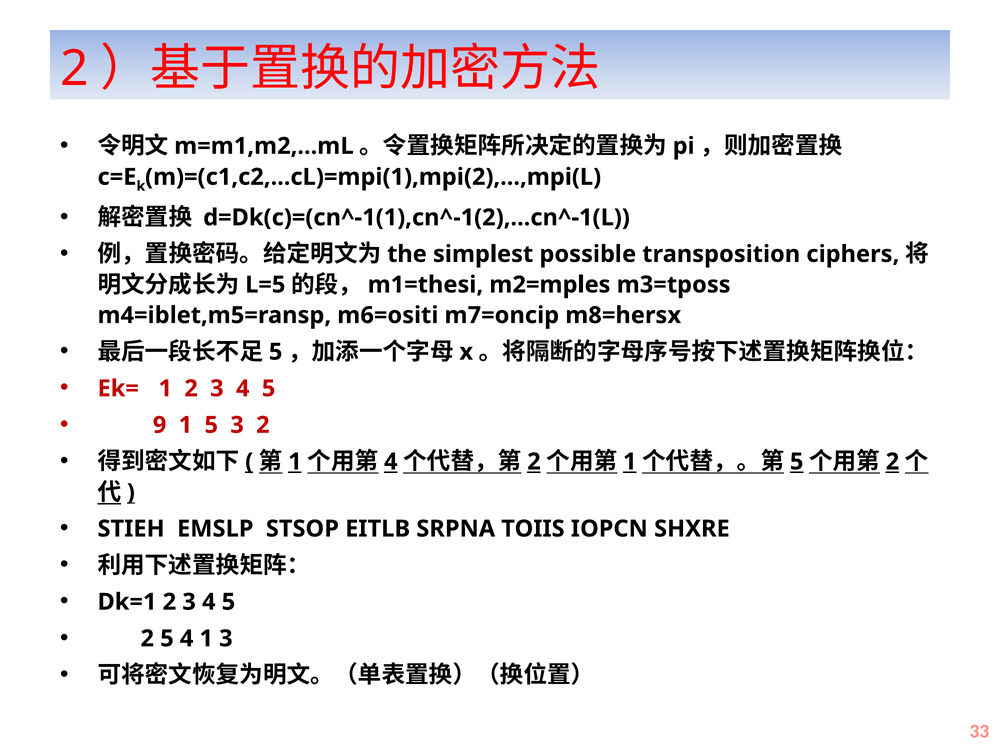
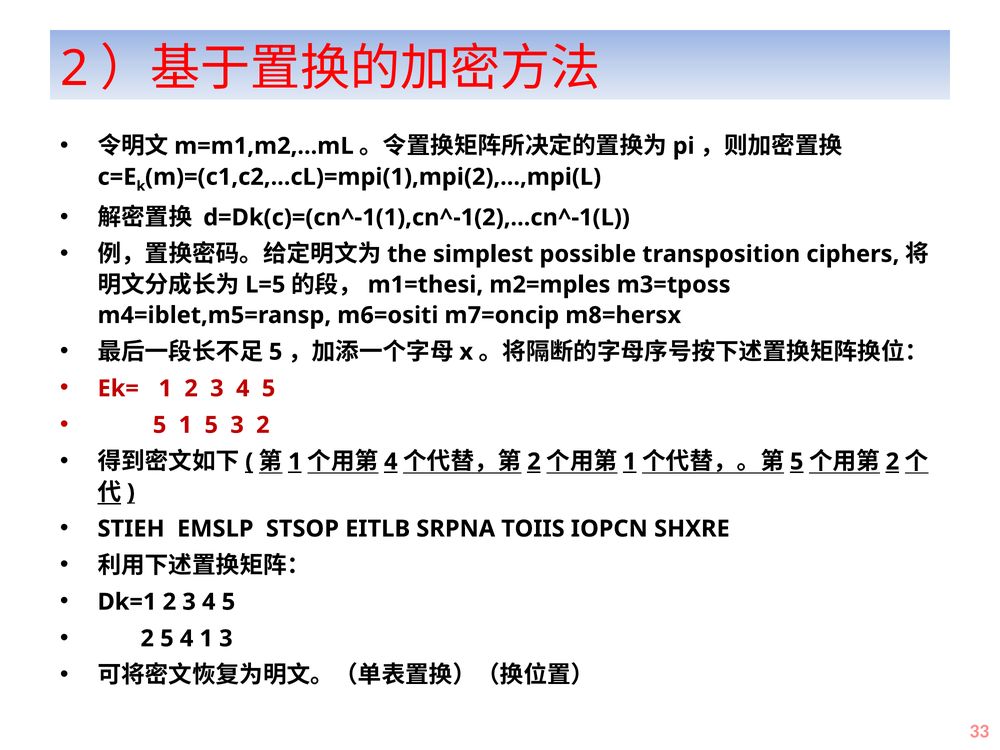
9 at (160, 425): 9 -> 5
